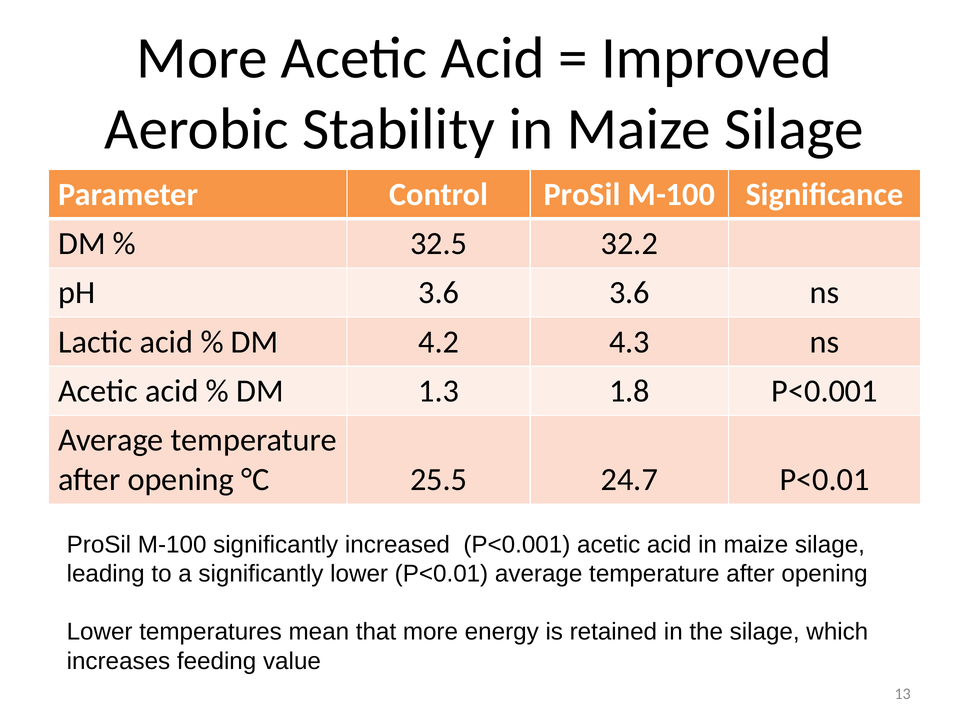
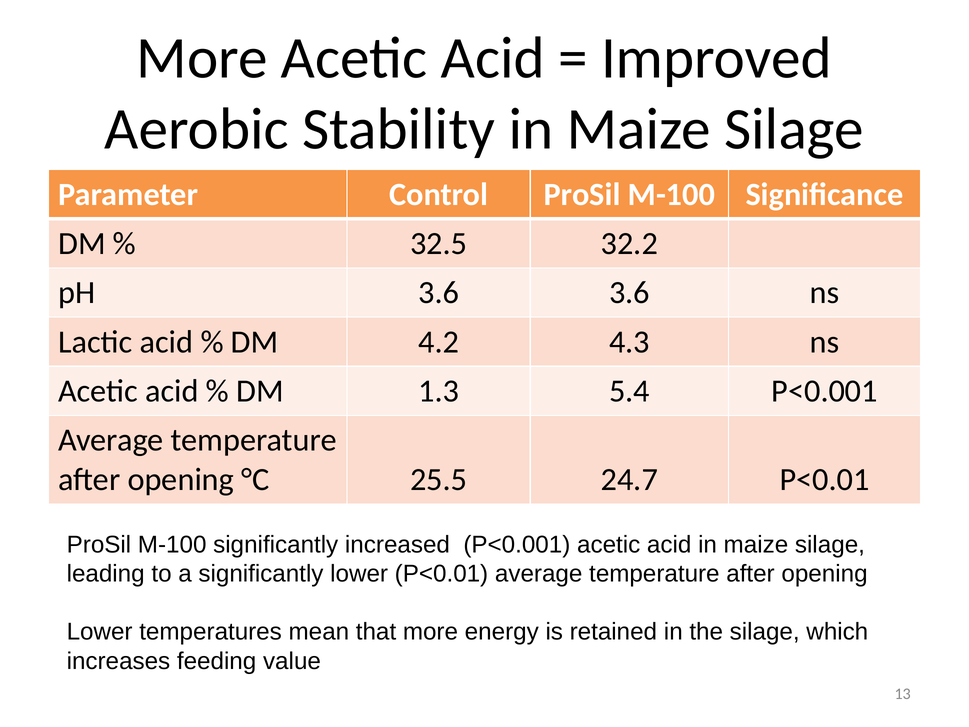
1.8: 1.8 -> 5.4
